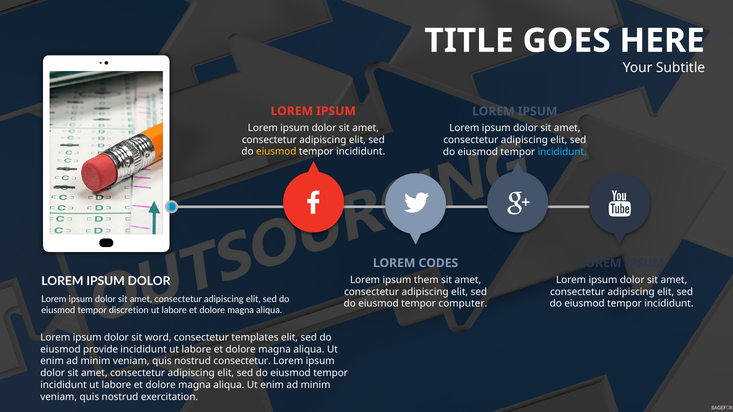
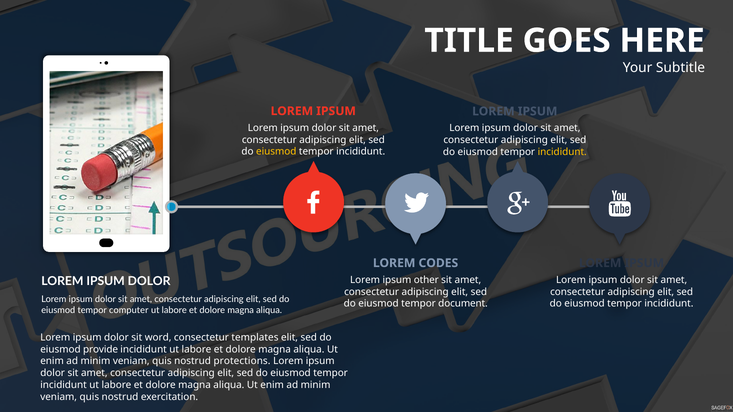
incididunt at (562, 152) colour: light blue -> yellow
them: them -> other
computer: computer -> document
discretion: discretion -> computer
nostrud consectetur: consectetur -> protections
